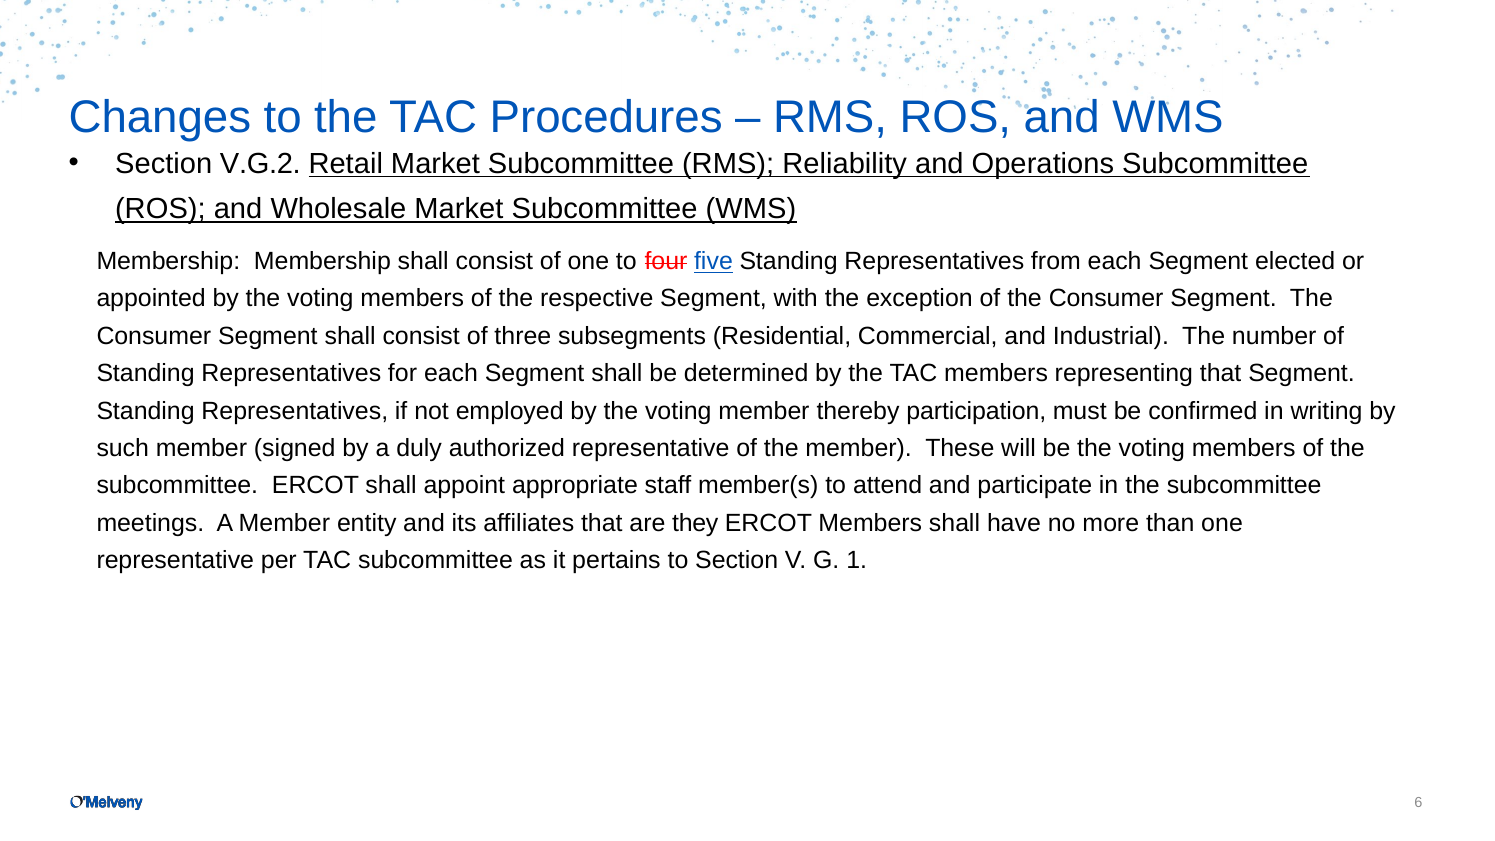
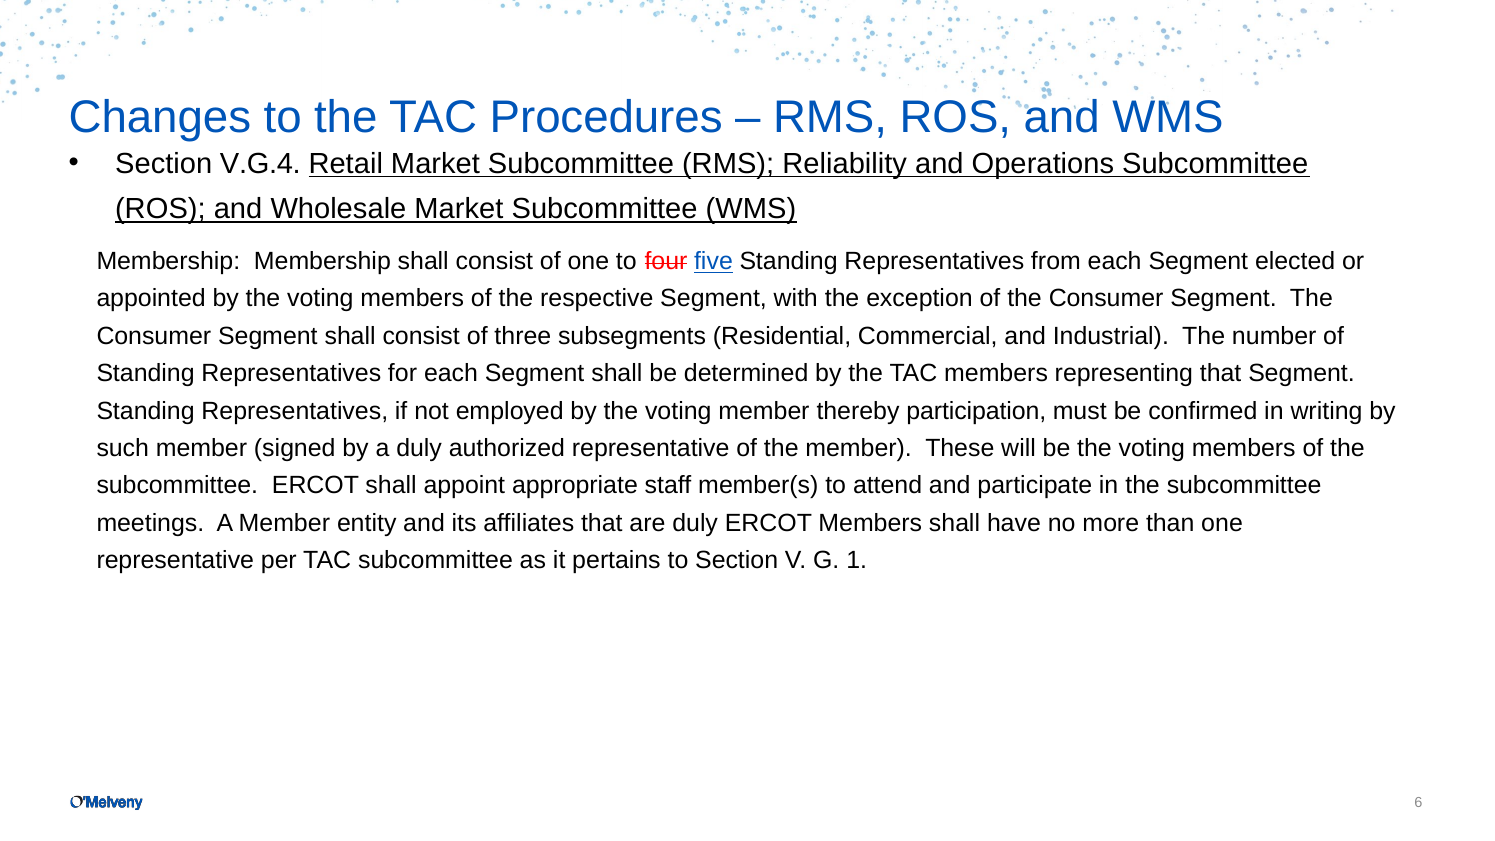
V.G.2: V.G.2 -> V.G.4
are they: they -> duly
